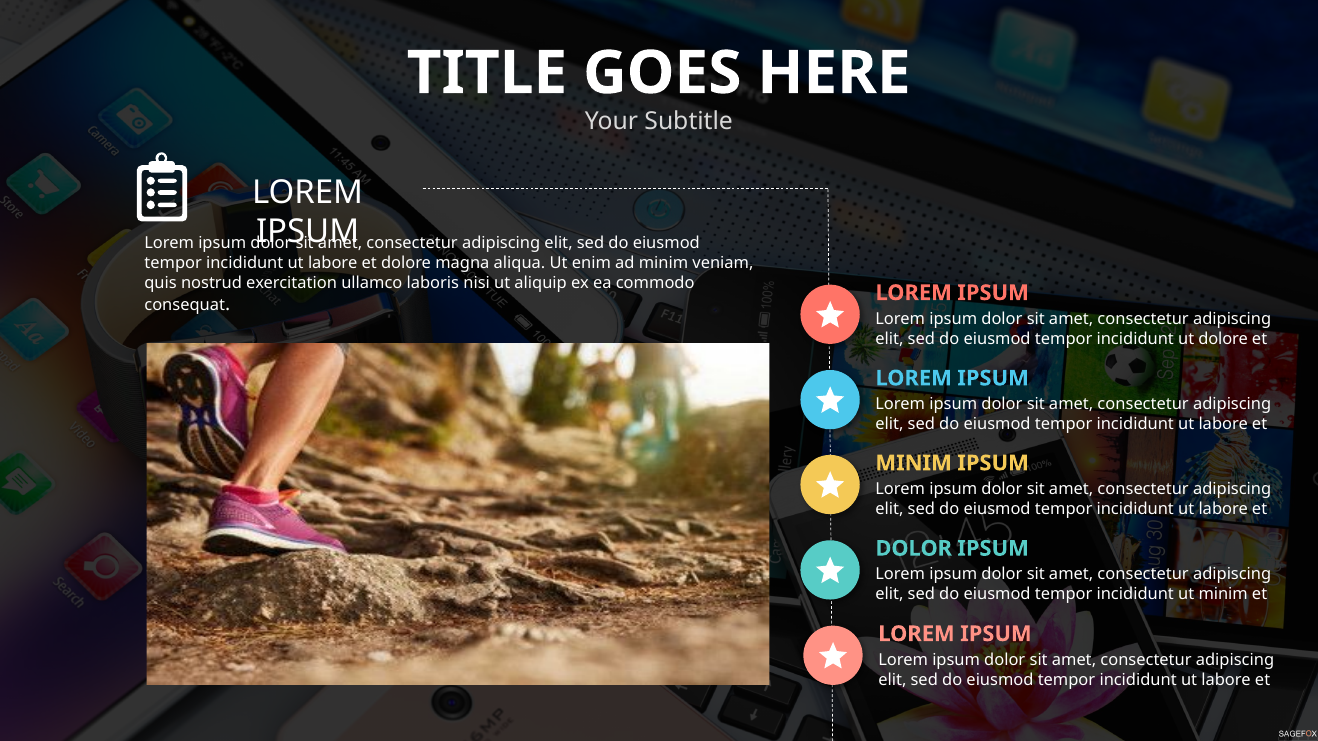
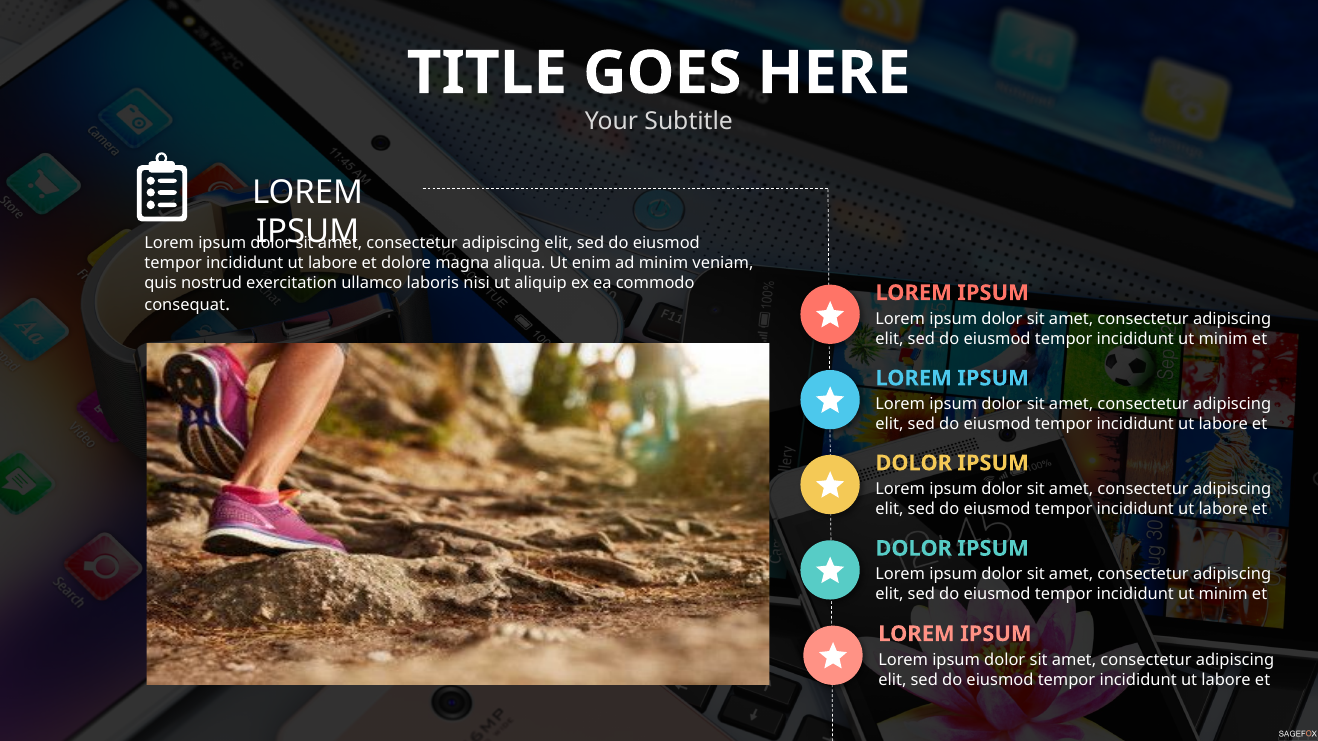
dolore at (1223, 339): dolore -> minim
MINIM at (914, 463): MINIM -> DOLOR
